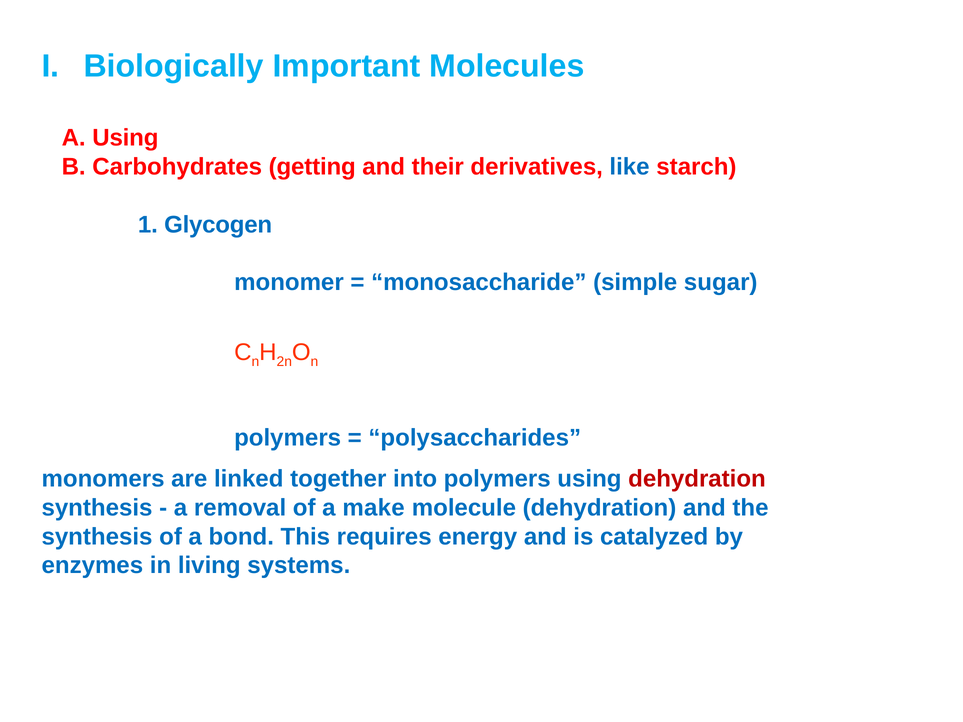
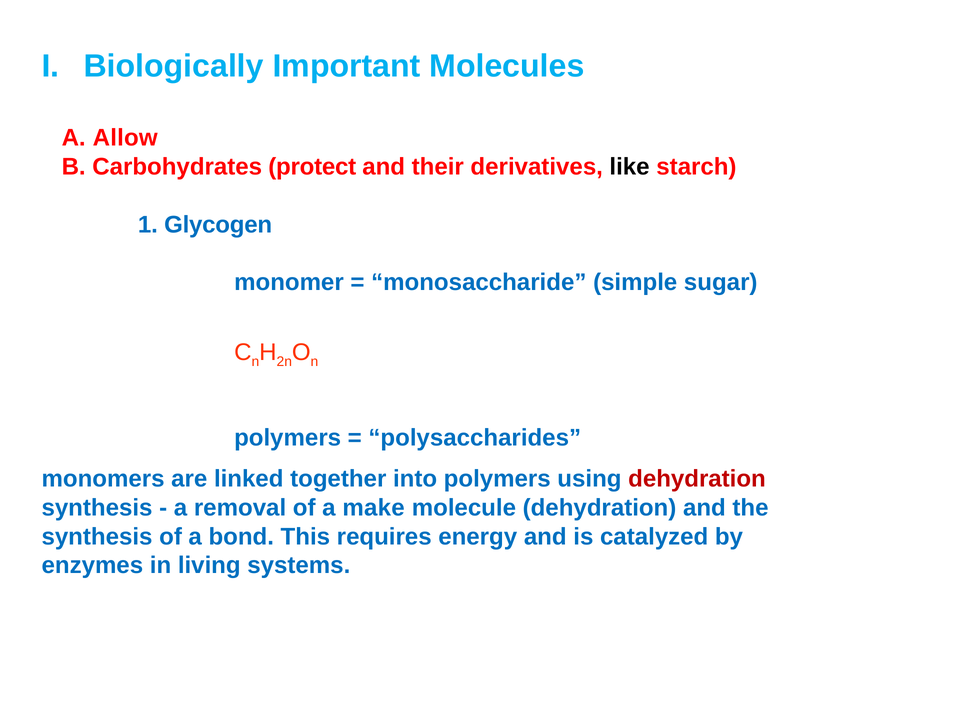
A Using: Using -> Allow
getting: getting -> protect
like colour: blue -> black
